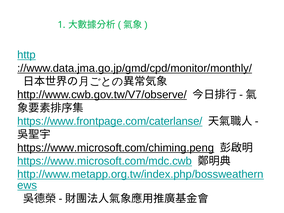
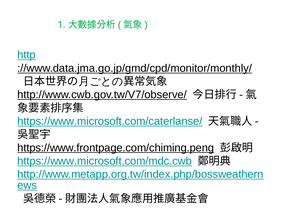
https://www.frontpage.com/caterlanse/: https://www.frontpage.com/caterlanse/ -> https://www.microsoft.com/caterlanse/
https://www.microsoft.com/chiming.peng: https://www.microsoft.com/chiming.peng -> https://www.frontpage.com/chiming.peng
